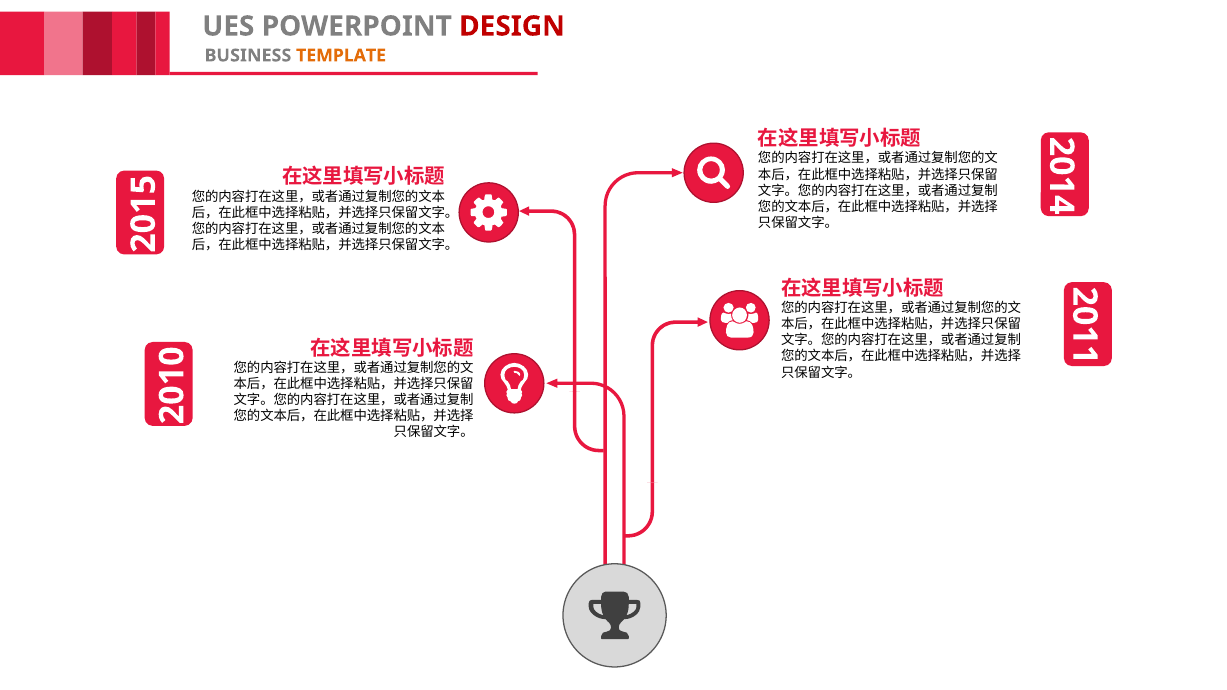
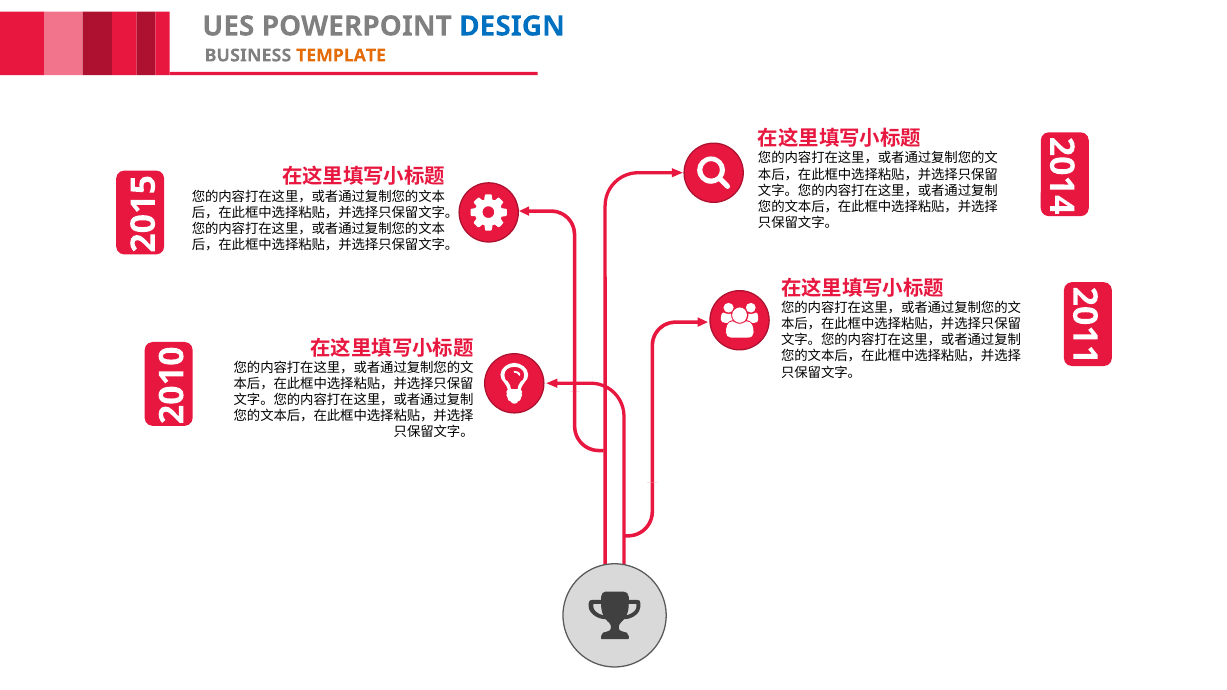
DESIGN colour: red -> blue
